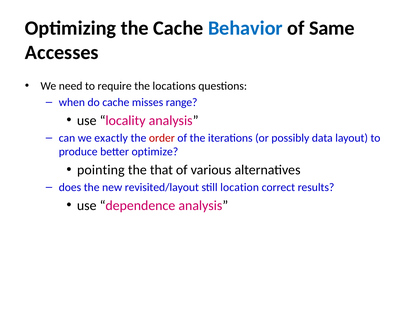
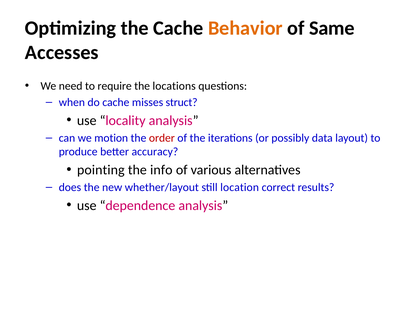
Behavior colour: blue -> orange
range: range -> struct
exactly: exactly -> motion
optimize: optimize -> accuracy
that: that -> info
revisited/layout: revisited/layout -> whether/layout
